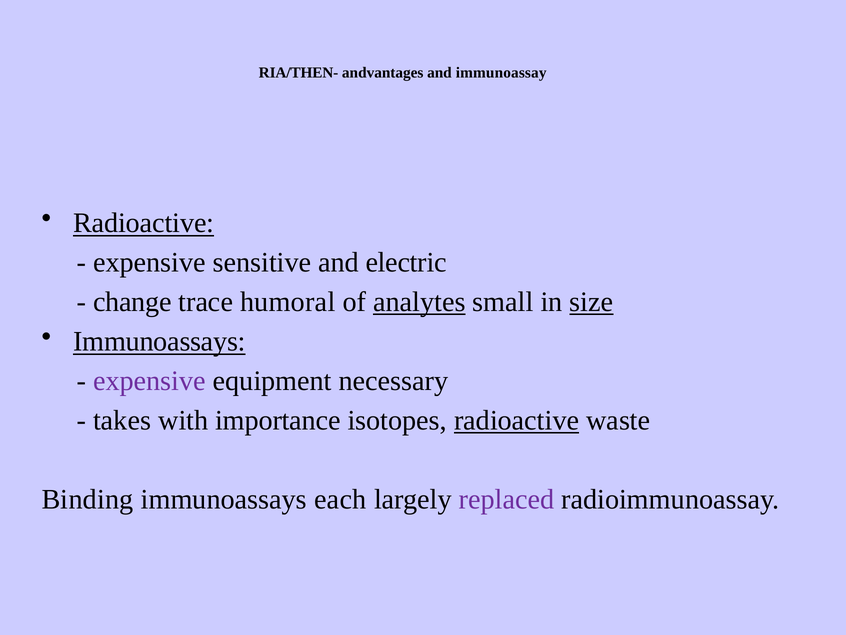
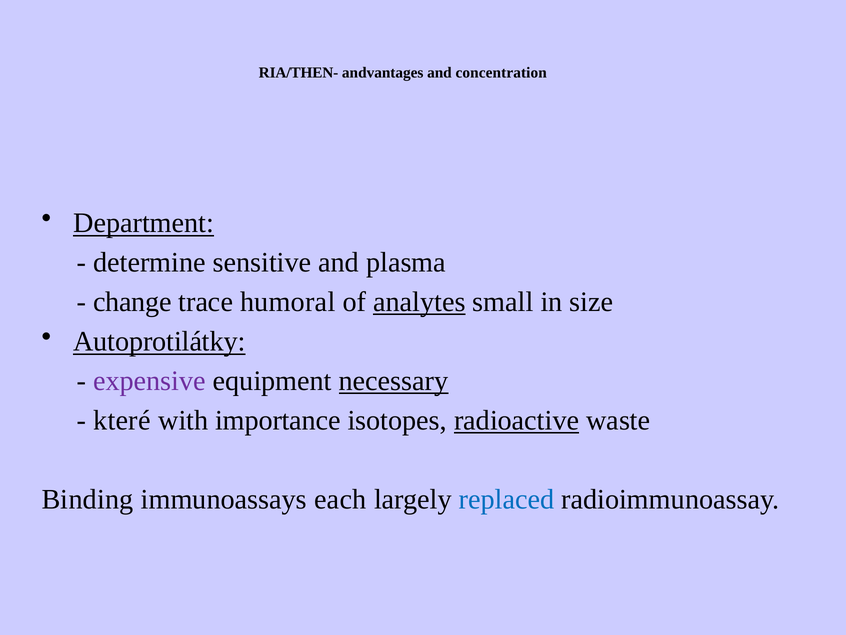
immunoassay: immunoassay -> concentration
Radioactive at (144, 223): Radioactive -> Department
expensive at (149, 262): expensive -> determine
electric: electric -> plasma
size underline: present -> none
Immunoassays at (159, 341): Immunoassays -> Autoprotilátky
necessary underline: none -> present
takes: takes -> které
replaced colour: purple -> blue
